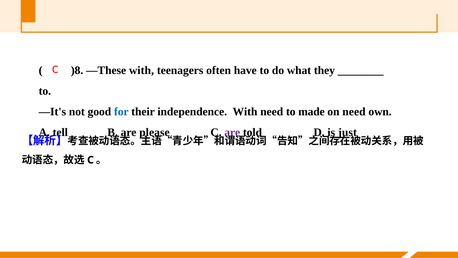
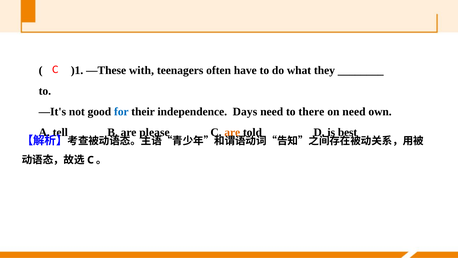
)8: )8 -> )1
independence With: With -> Days
made: made -> there
are at (232, 132) colour: purple -> orange
just: just -> best
